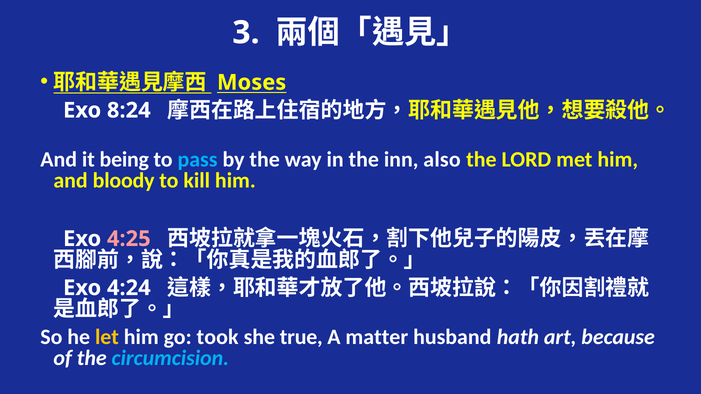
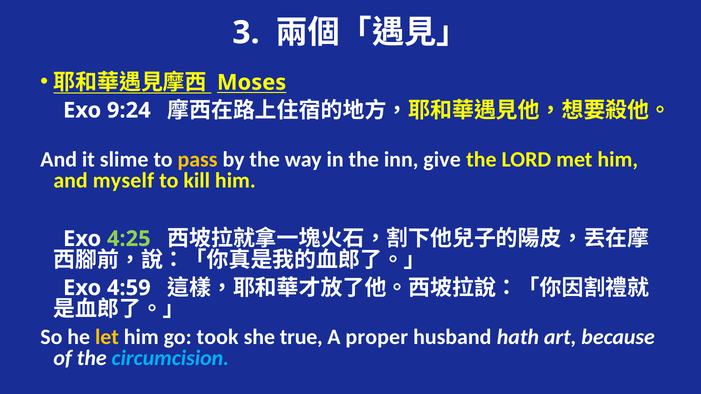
8:24: 8:24 -> 9:24
being: being -> slime
pass colour: light blue -> yellow
also: also -> give
bloody: bloody -> myself
4:25 colour: pink -> light green
4:24: 4:24 -> 4:59
matter: matter -> proper
